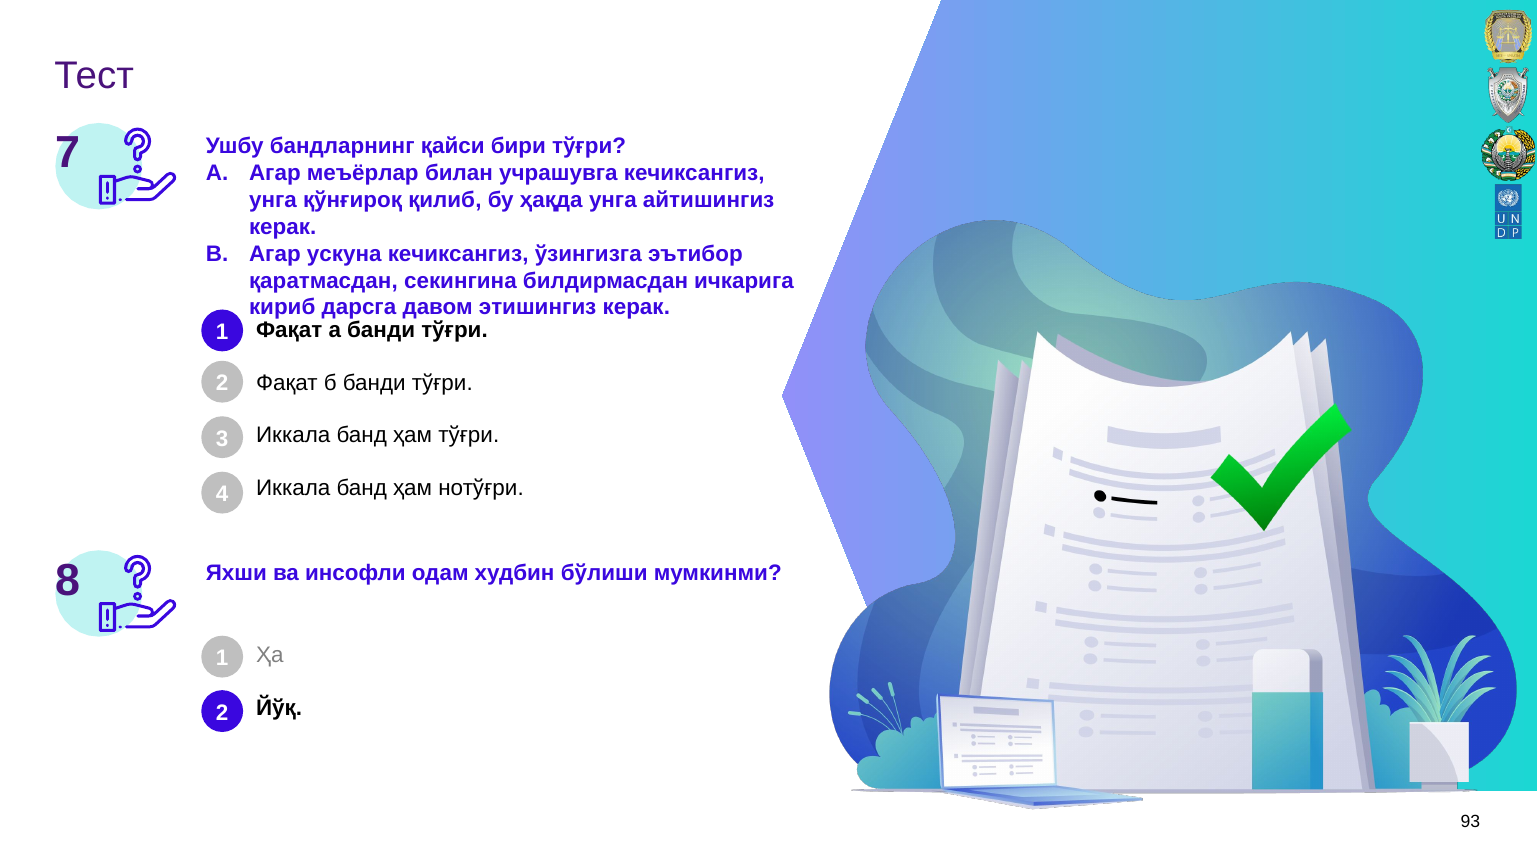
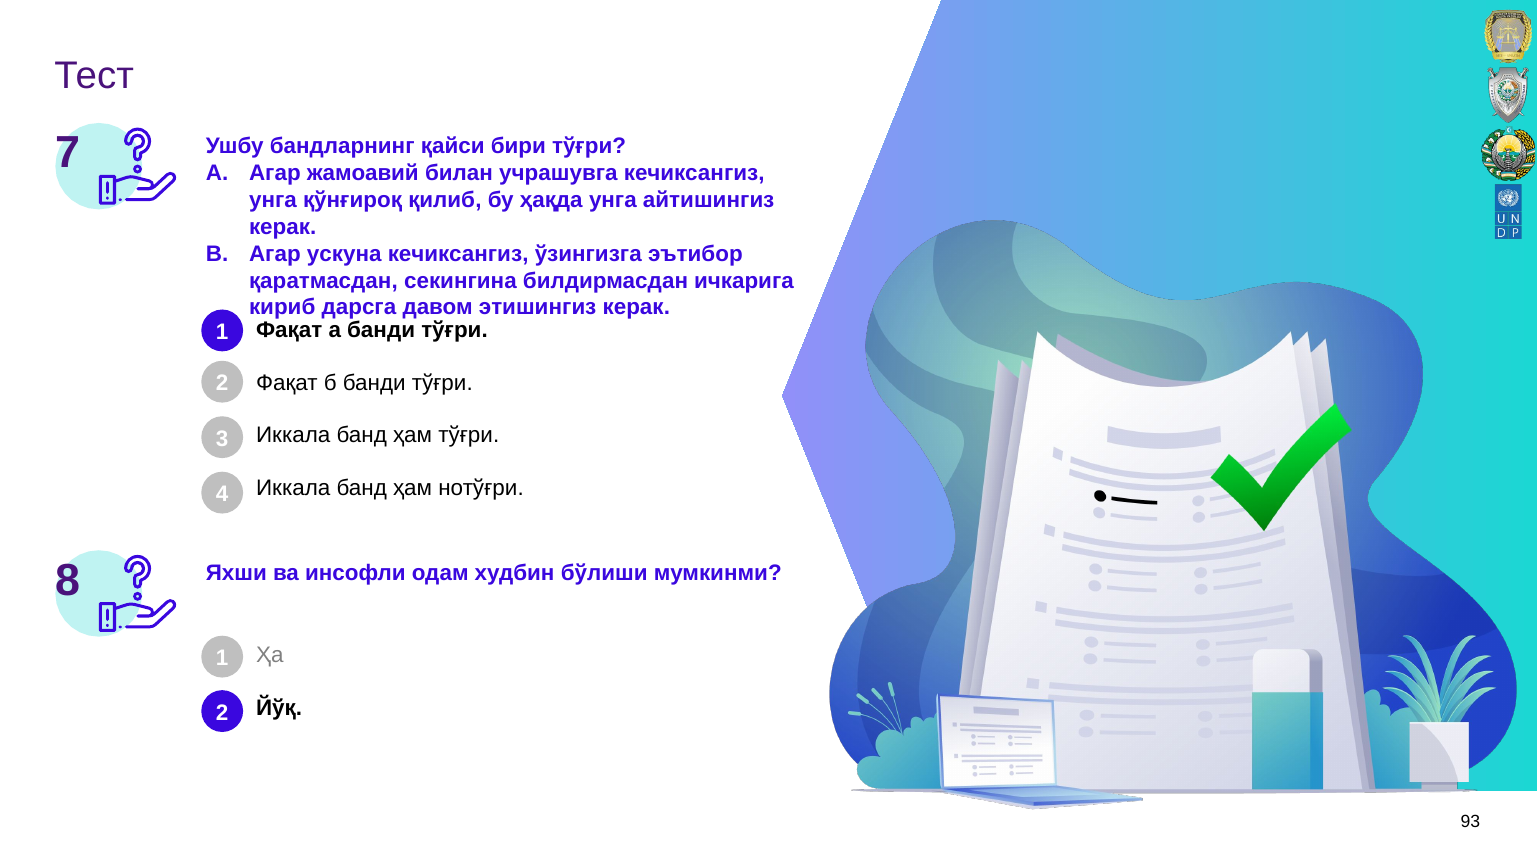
мeъёрлар: мeъёрлар -> жамоавий
